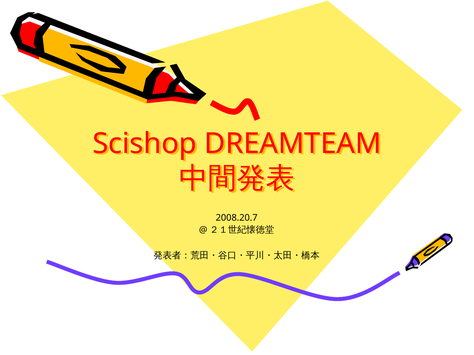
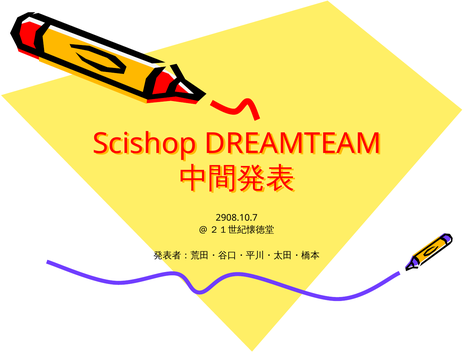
2008.20.7: 2008.20.7 -> 2908.10.7
